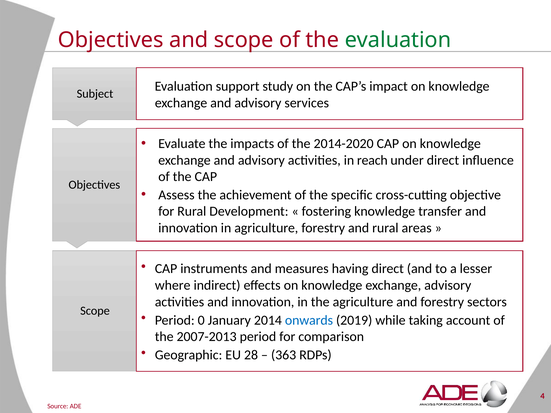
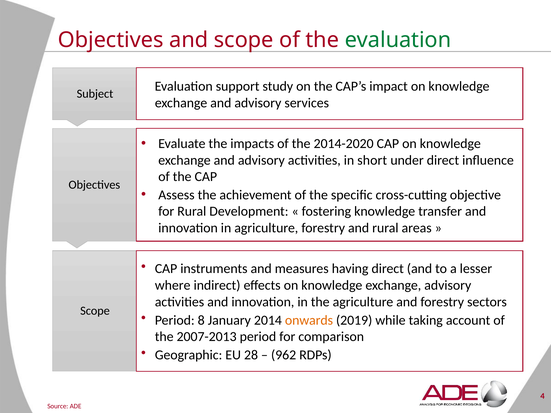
reach: reach -> short
0: 0 -> 8
onwards colour: blue -> orange
363: 363 -> 962
